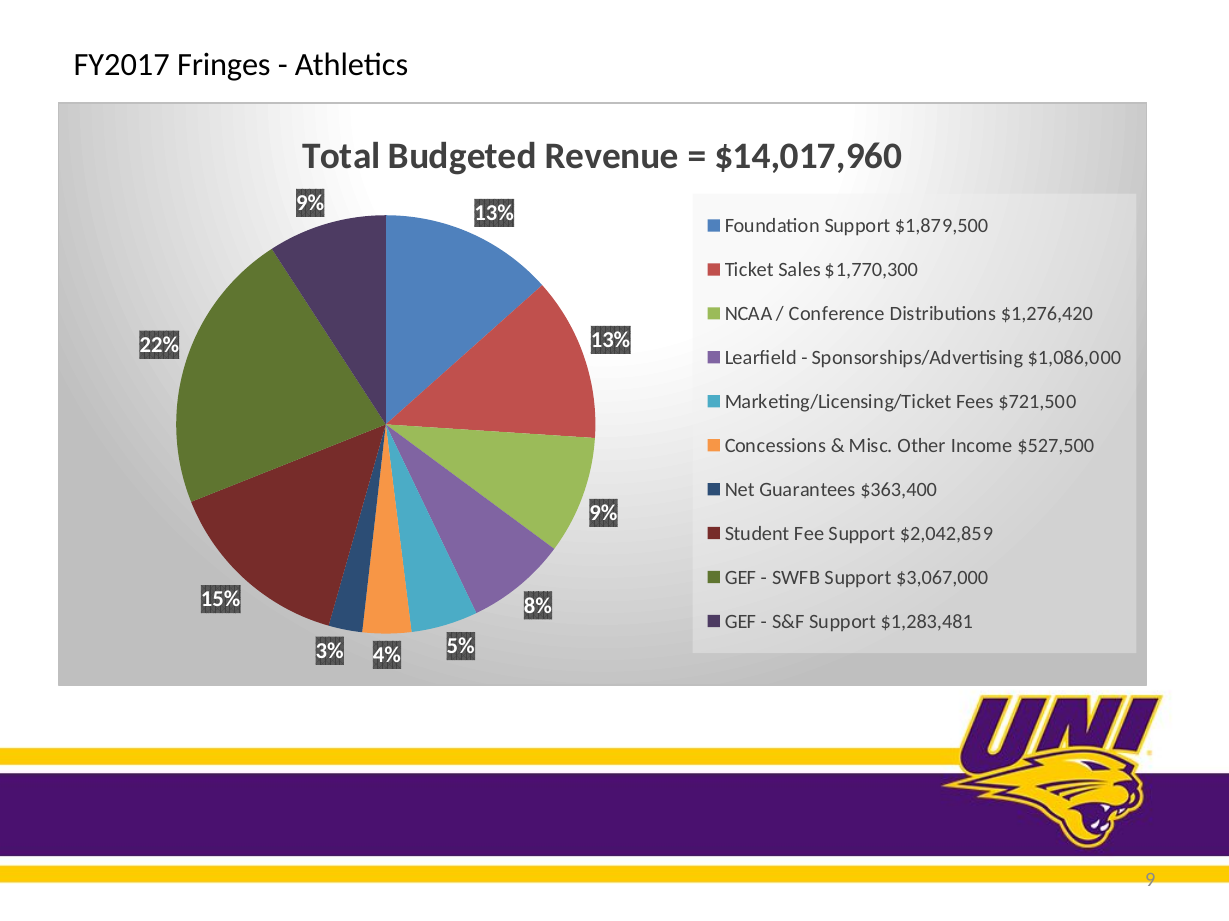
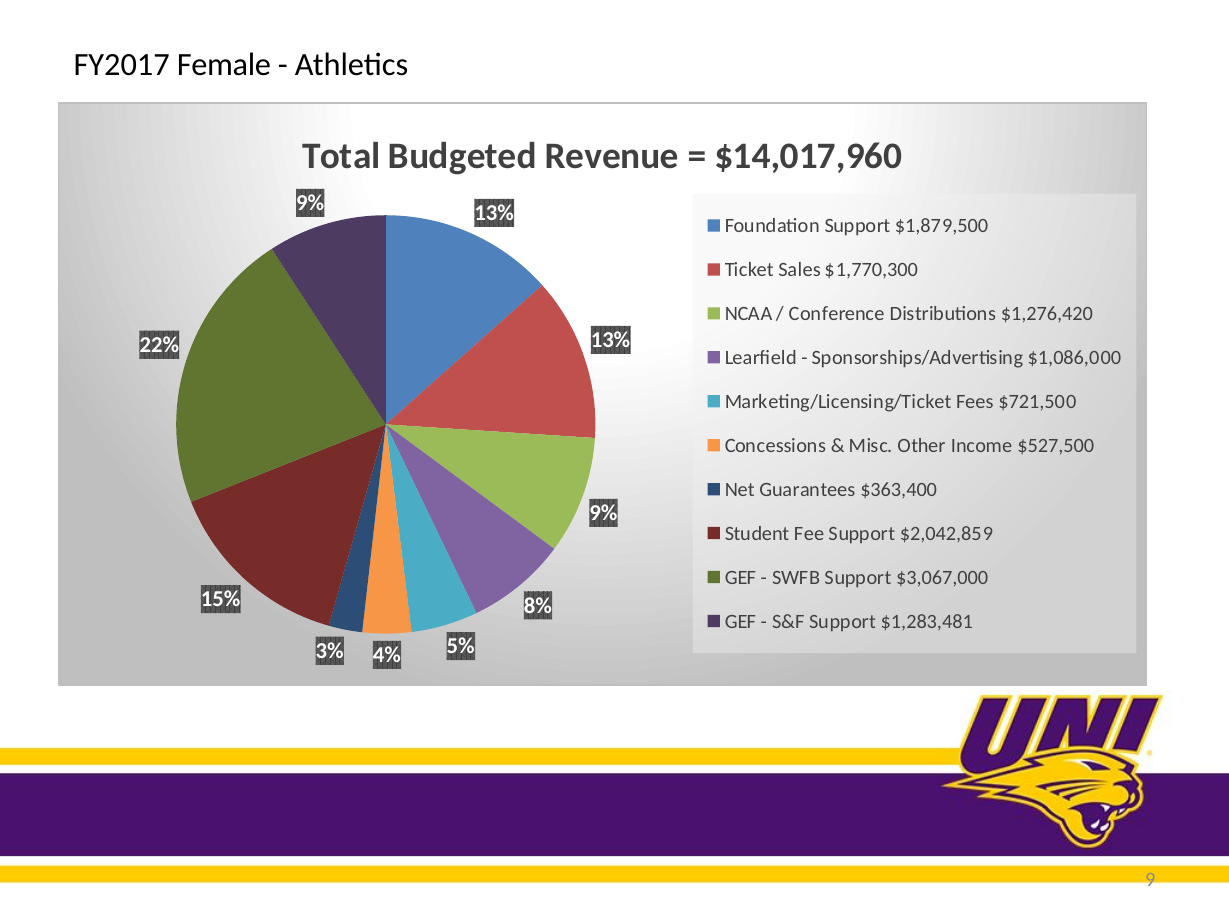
Fringes: Fringes -> Female
